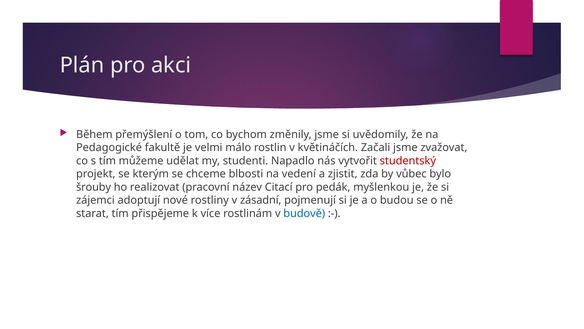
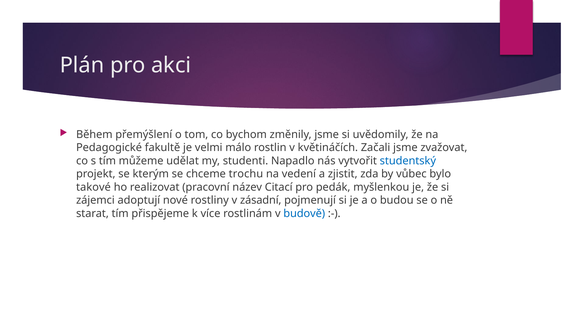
studentský colour: red -> blue
blbosti: blbosti -> trochu
šrouby: šrouby -> takové
